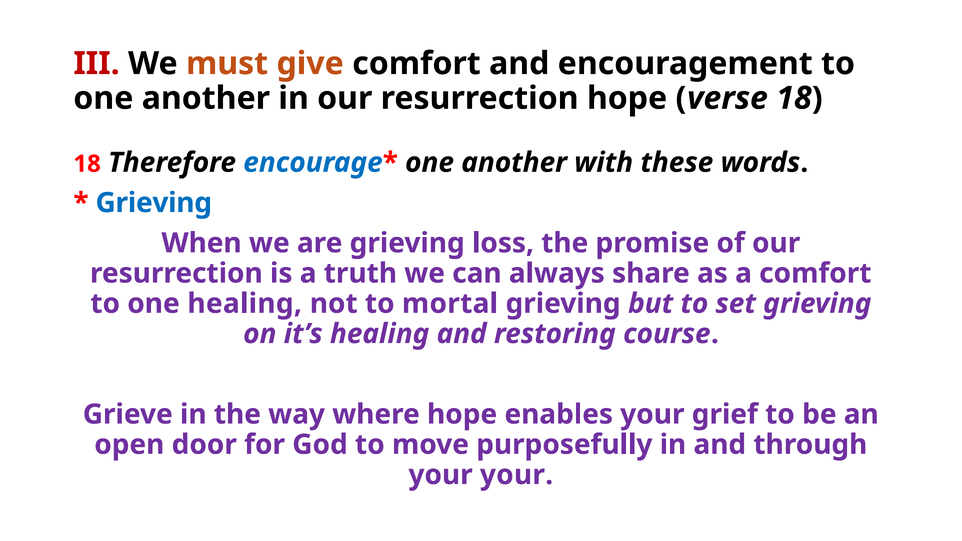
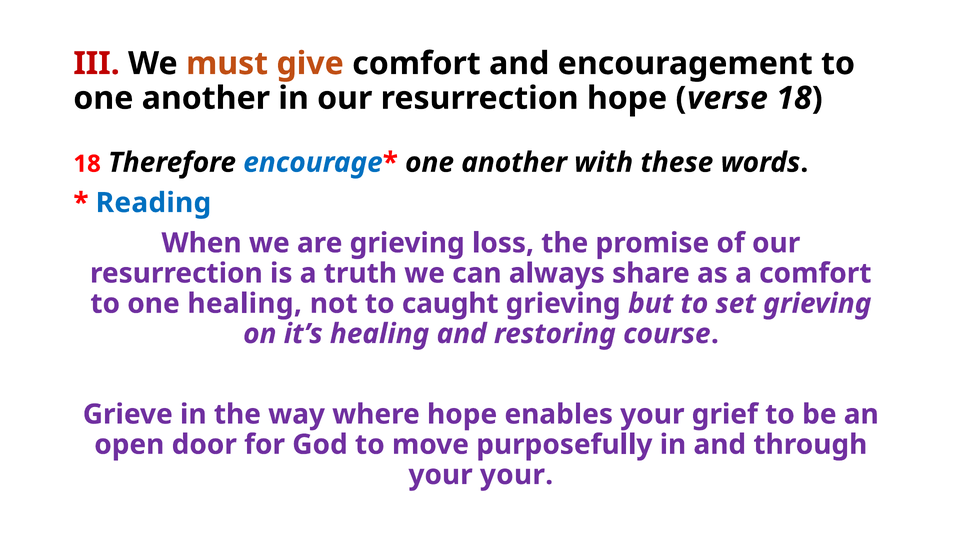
Grieving at (154, 203): Grieving -> Reading
mortal: mortal -> caught
